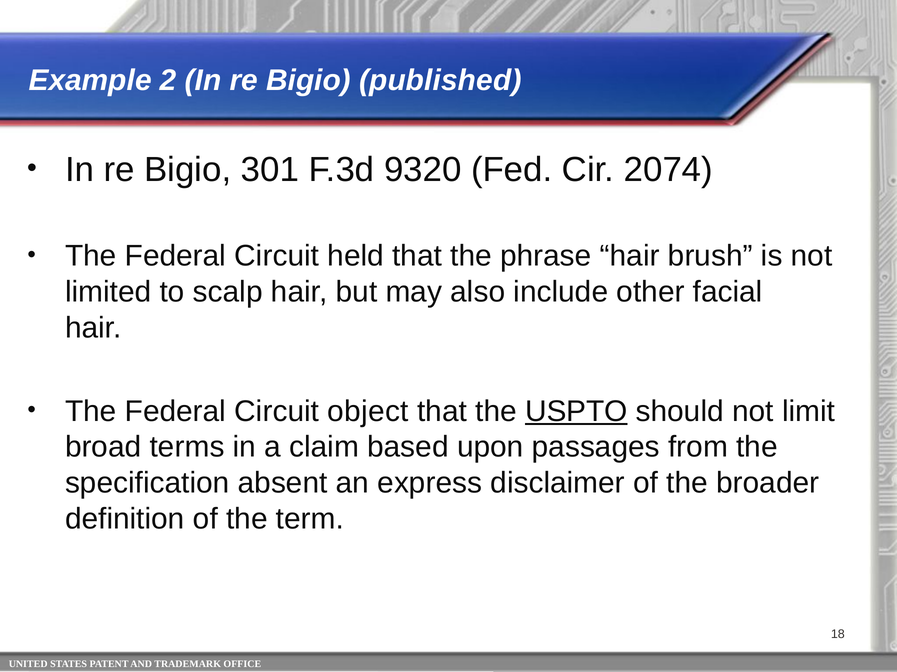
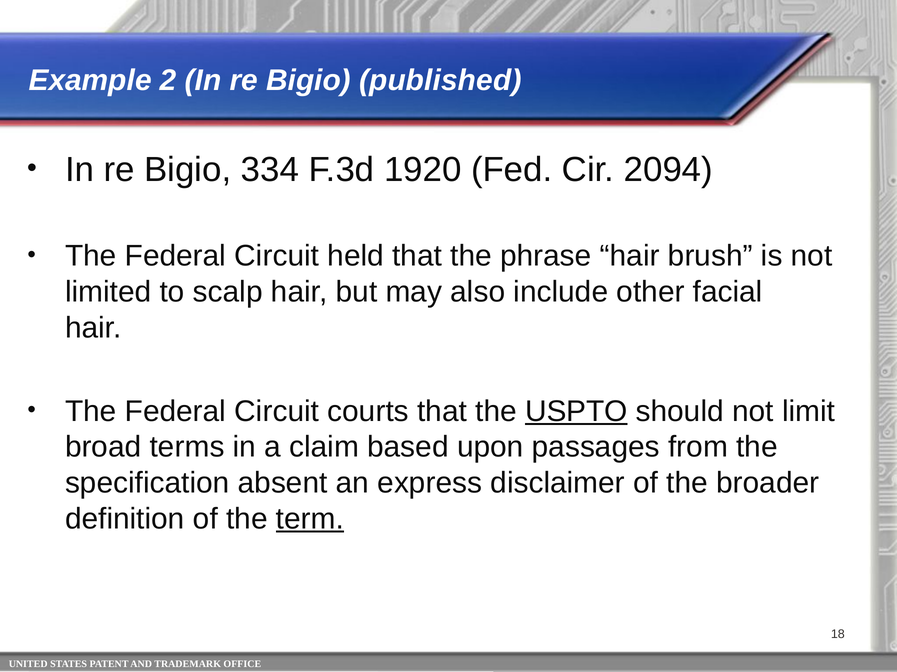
301: 301 -> 334
9320: 9320 -> 1920
2074: 2074 -> 2094
object: object -> courts
term underline: none -> present
